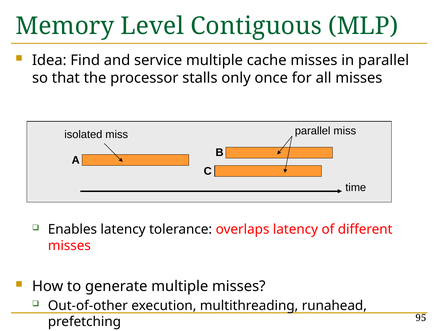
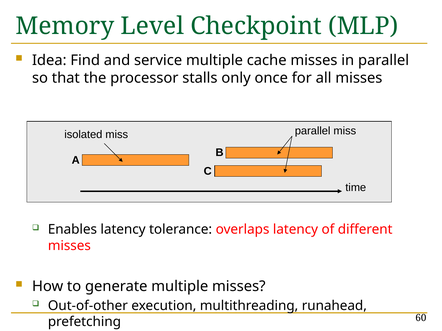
Contiguous: Contiguous -> Checkpoint
95: 95 -> 60
